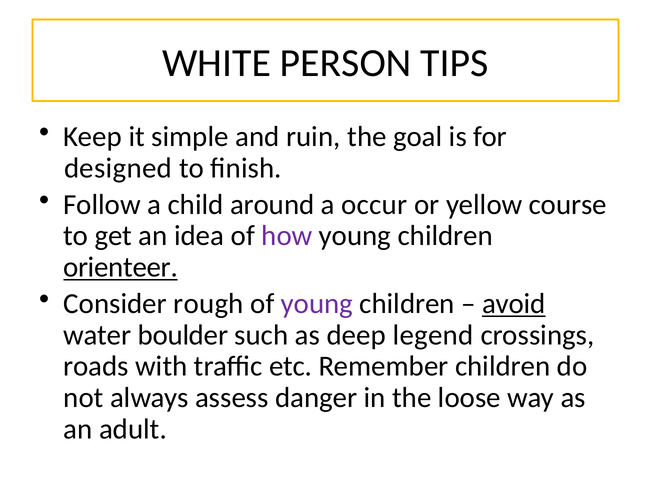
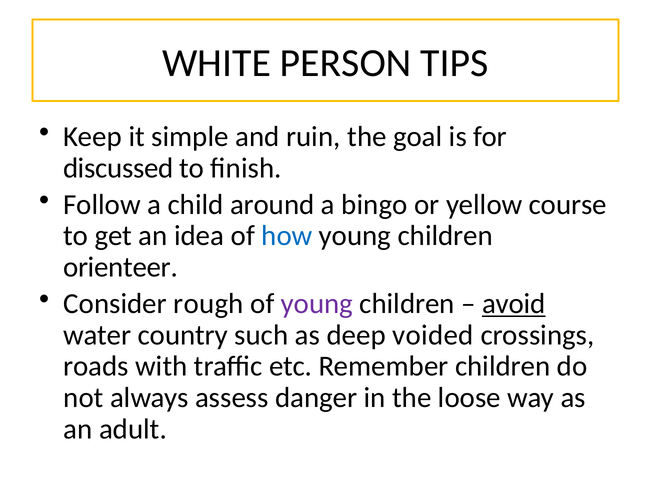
designed: designed -> discussed
occur: occur -> bingo
how colour: purple -> blue
orienteer underline: present -> none
boulder: boulder -> country
legend: legend -> voided
